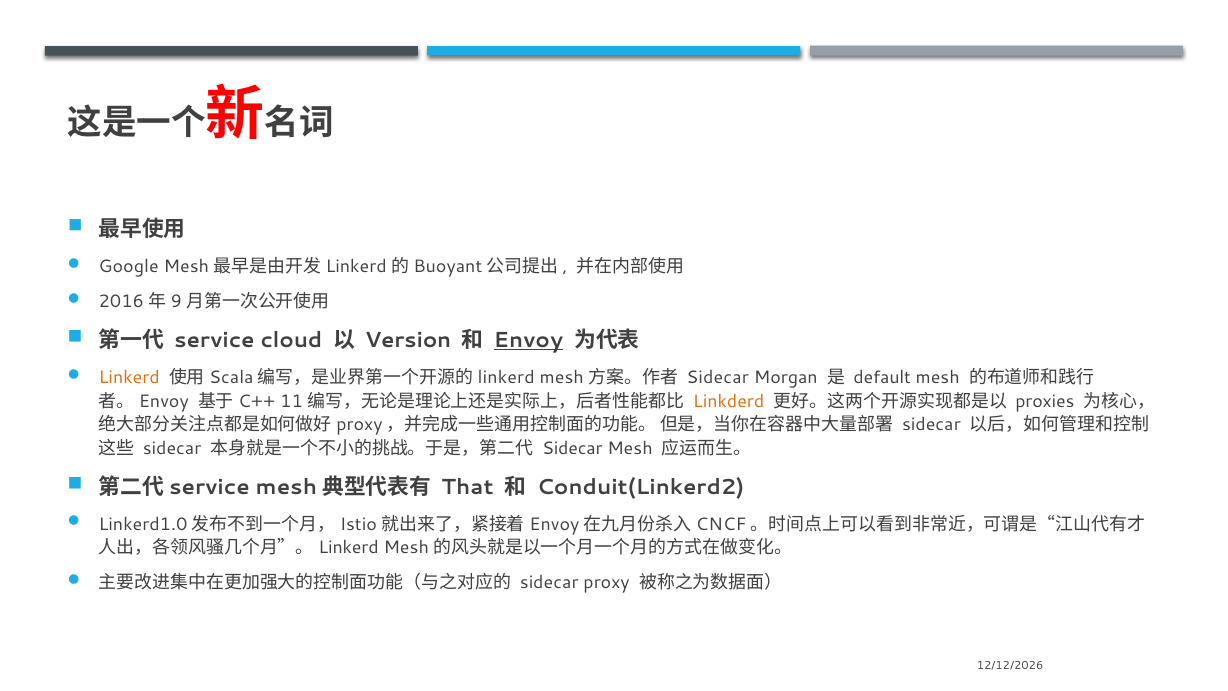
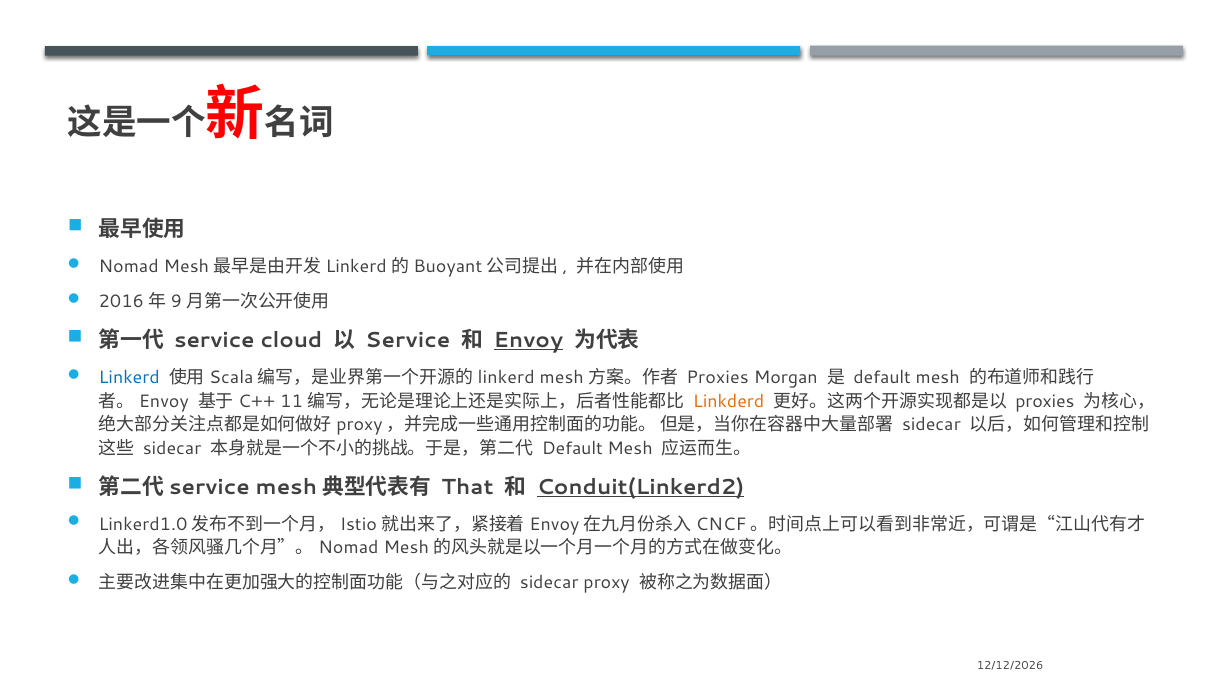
Google at (129, 267): Google -> Nomad
Version at (408, 340): Version -> Service
Linkerd at (129, 377) colour: orange -> blue
Sidecar at (718, 377): Sidecar -> Proxies
Sidecar at (572, 448): Sidecar -> Default
Conduit(Linkerd2 underline: none -> present
Linkerd at (349, 548): Linkerd -> Nomad
